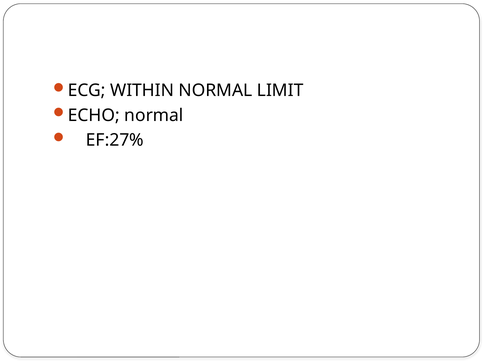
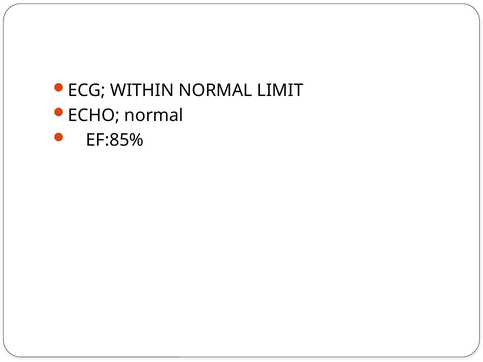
EF:27%: EF:27% -> EF:85%
